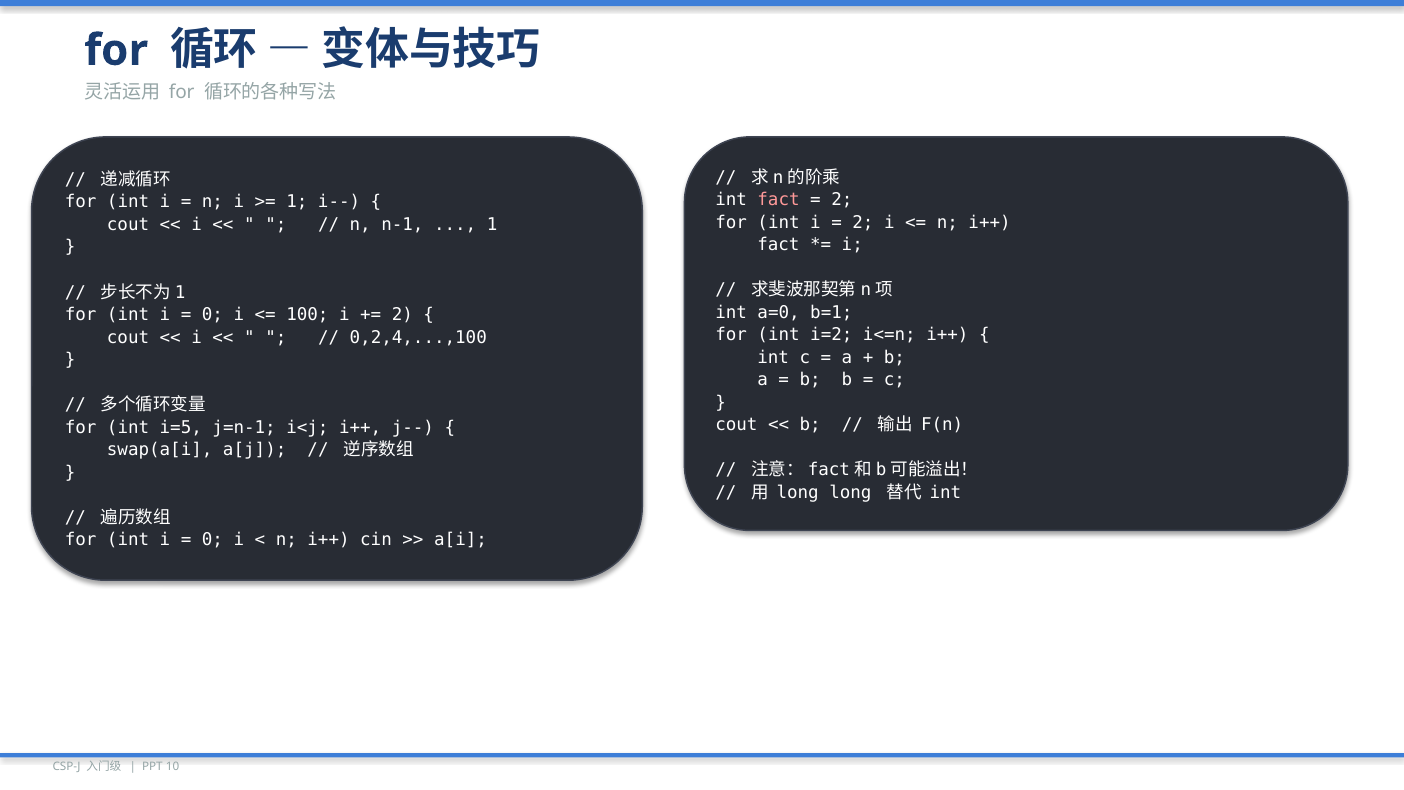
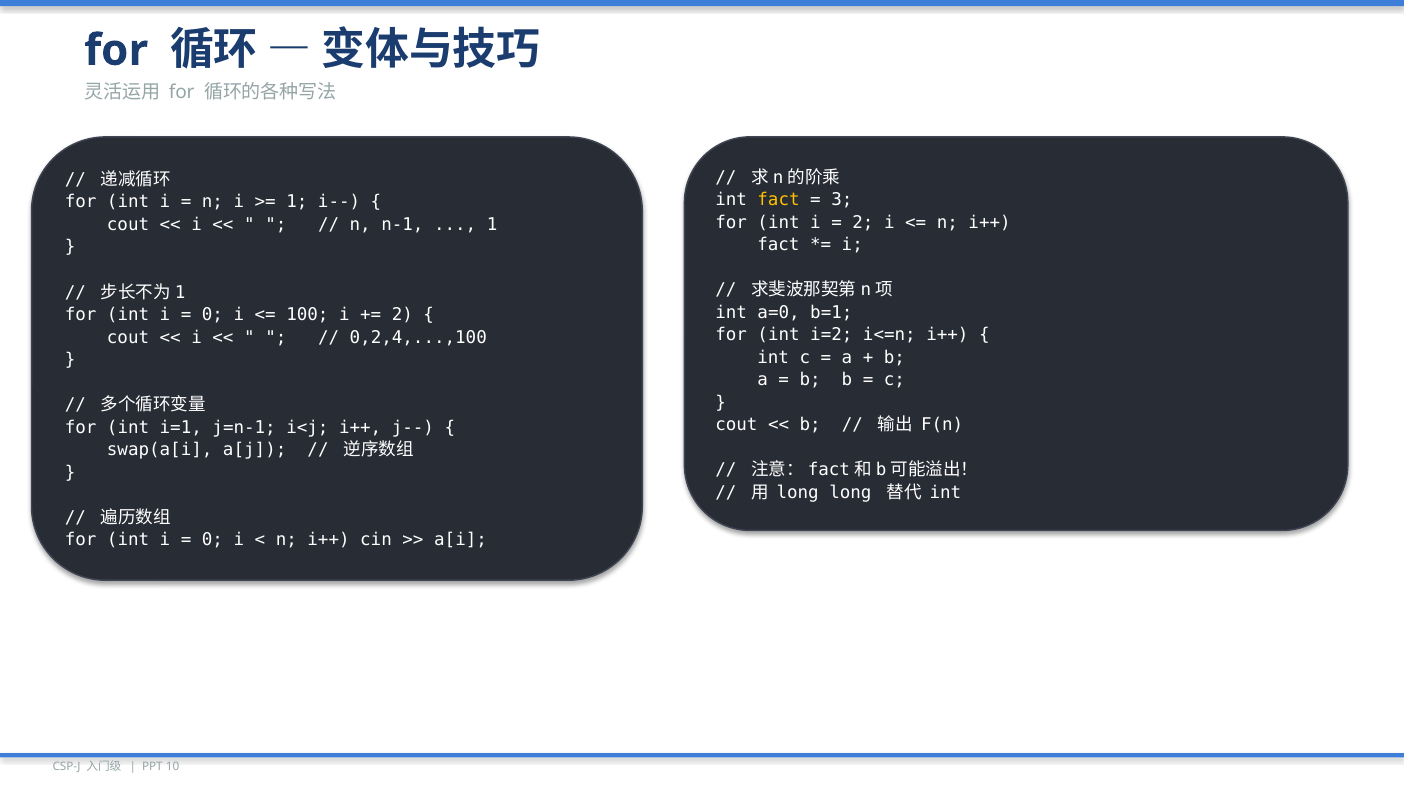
fact at (779, 200) colour: pink -> yellow
2 at (842, 200): 2 -> 3
i=5: i=5 -> i=1
